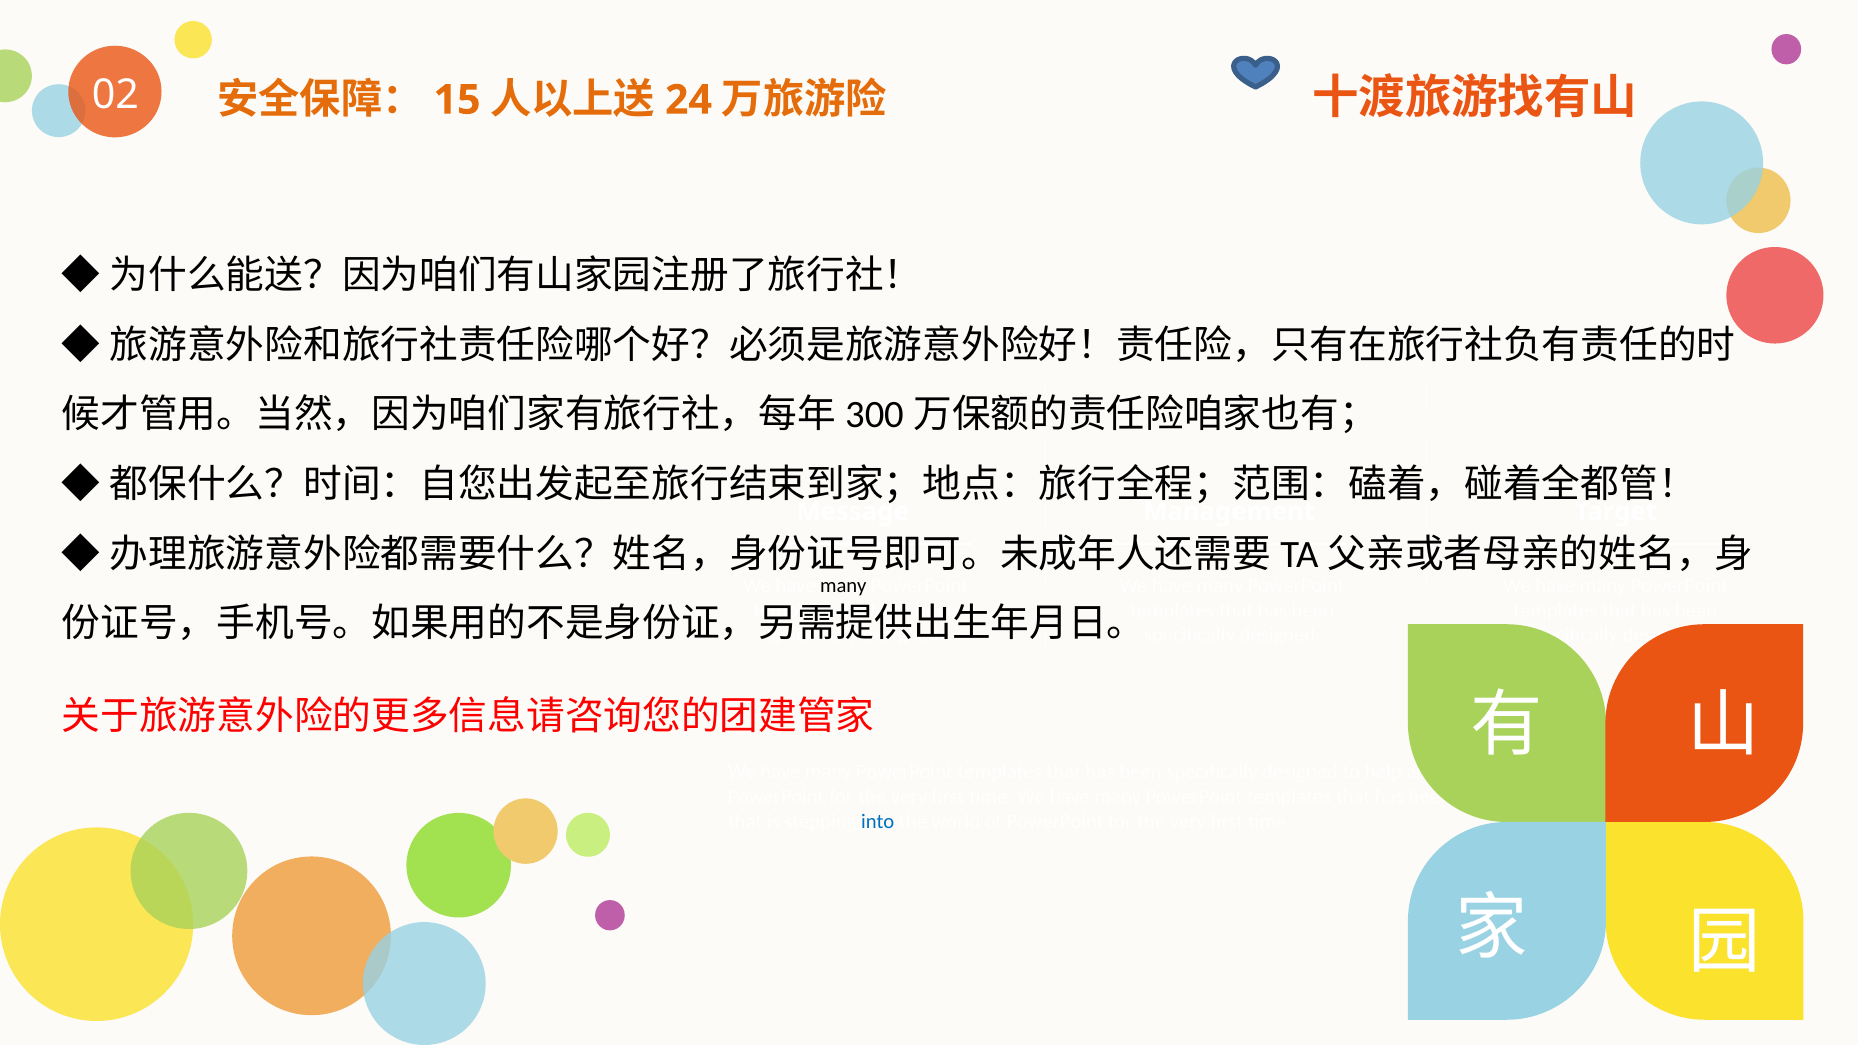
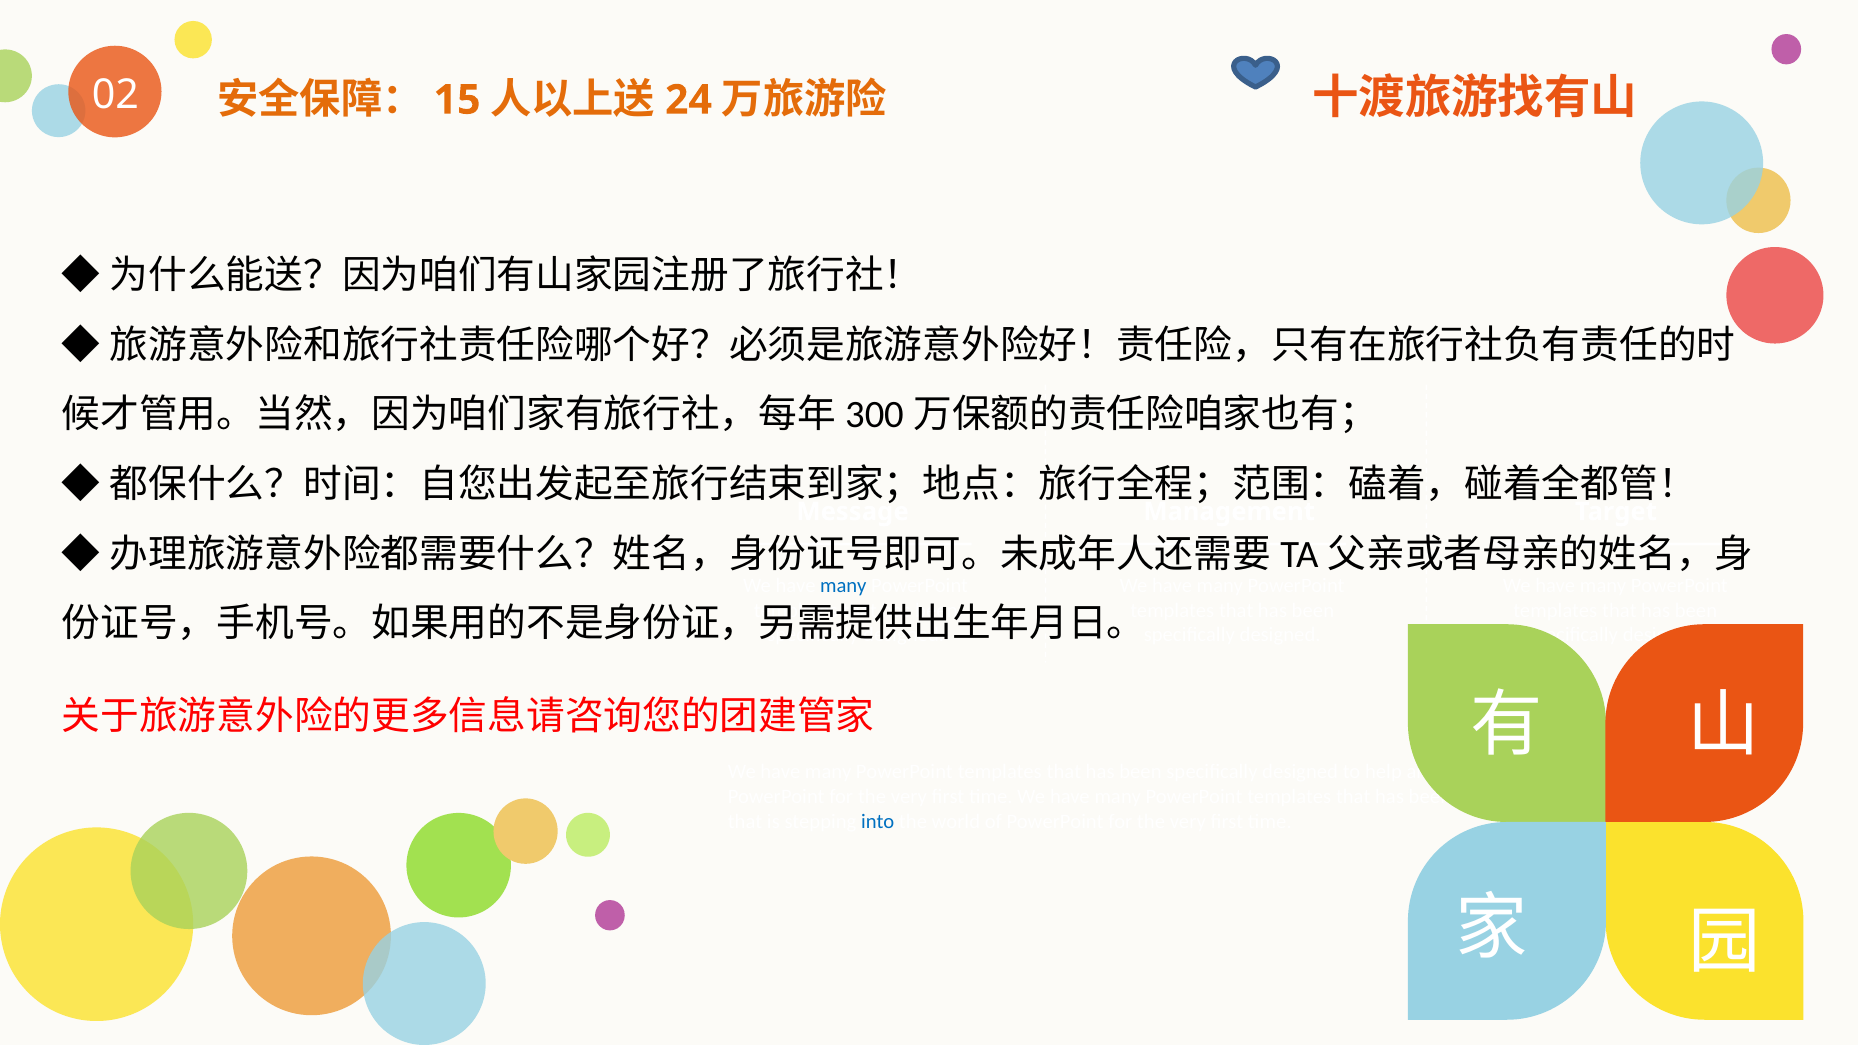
many at (843, 585) colour: black -> blue
